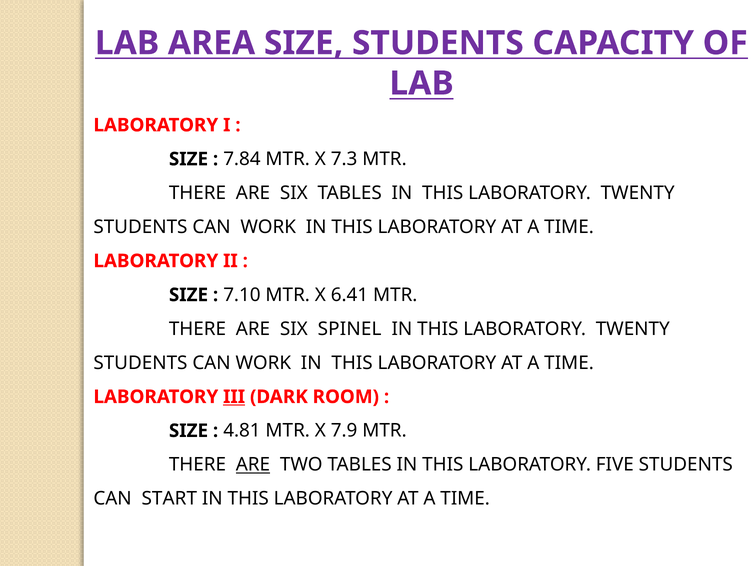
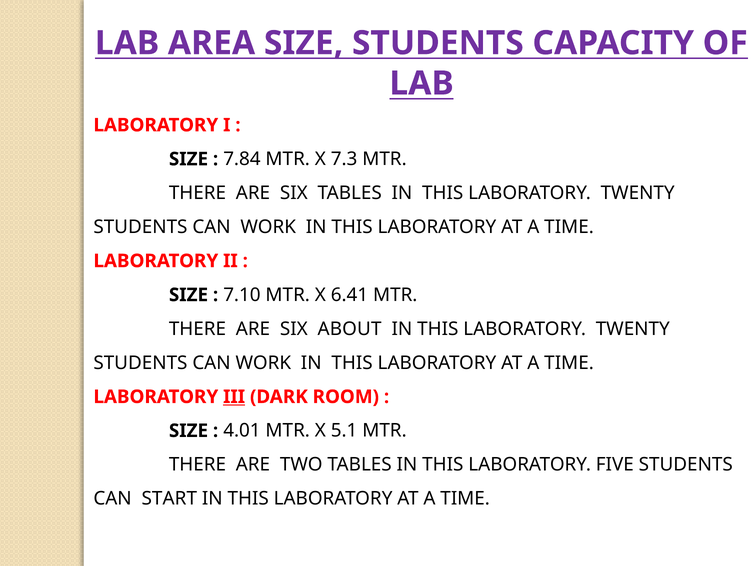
SPINEL: SPINEL -> ABOUT
4.81: 4.81 -> 4.01
7.9: 7.9 -> 5.1
ARE at (253, 465) underline: present -> none
